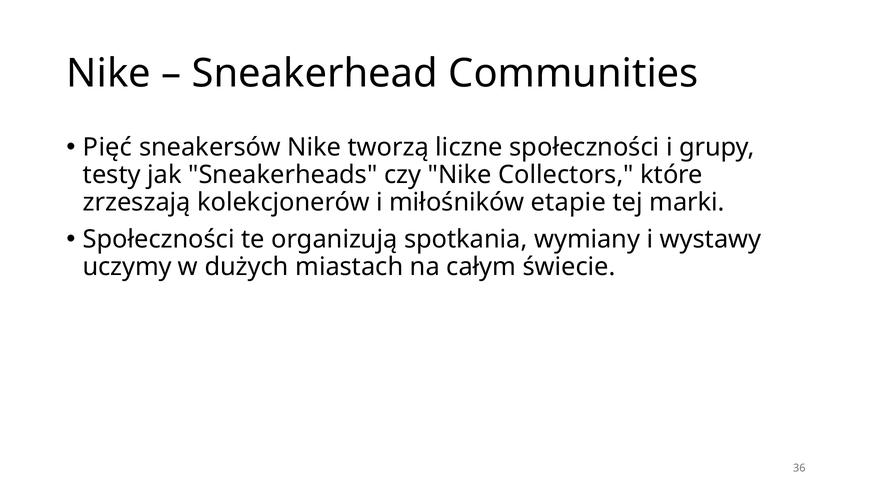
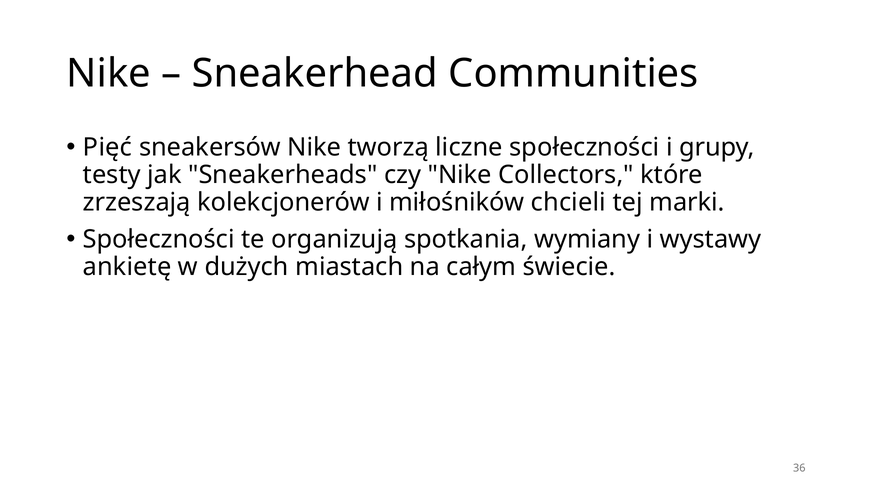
etapie: etapie -> chcieli
uczymy: uczymy -> ankietę
